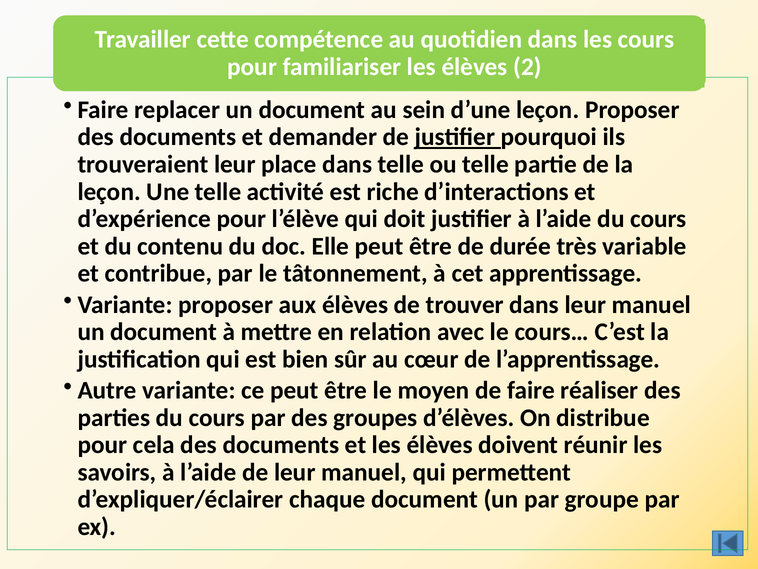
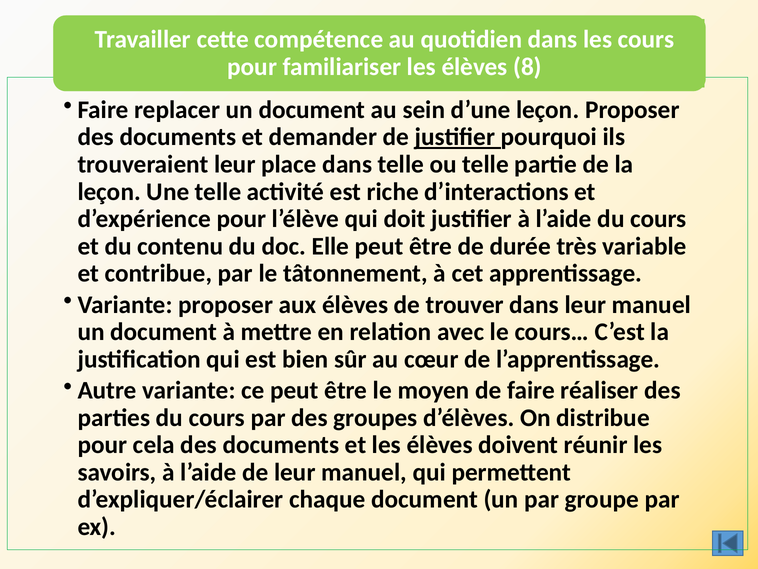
2: 2 -> 8
